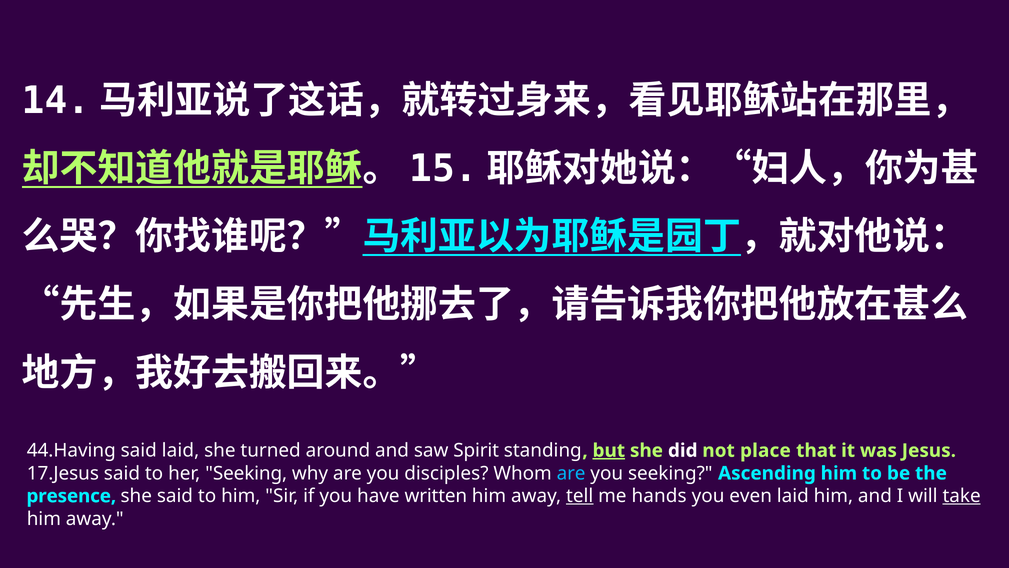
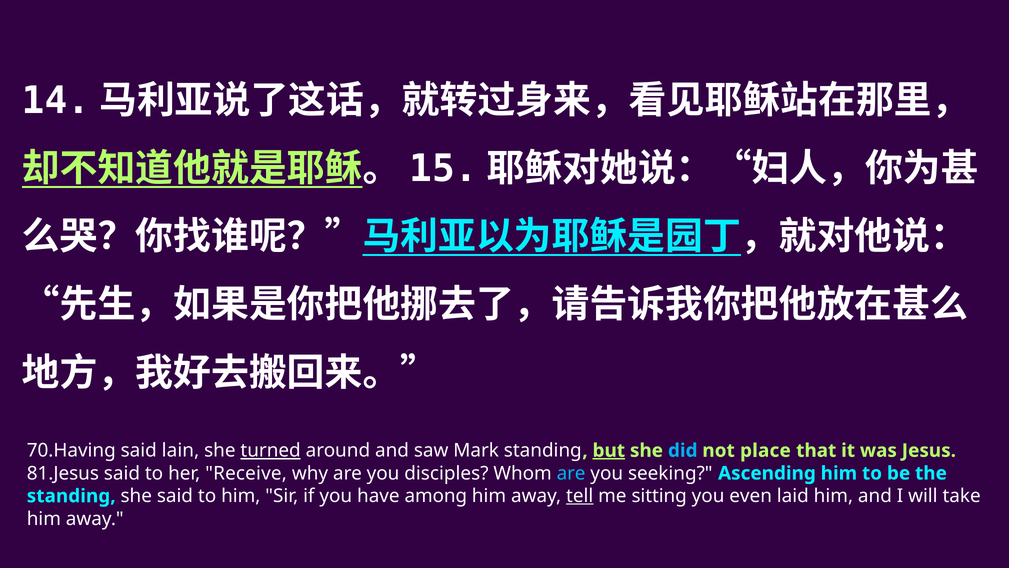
44.Having: 44.Having -> 70.Having
said laid: laid -> lain
turned underline: none -> present
Spirit: Spirit -> Mark
did colour: white -> light blue
17.Jesus: 17.Jesus -> 81.Jesus
her Seeking: Seeking -> Receive
presence at (71, 496): presence -> standing
written: written -> among
hands: hands -> sitting
take underline: present -> none
